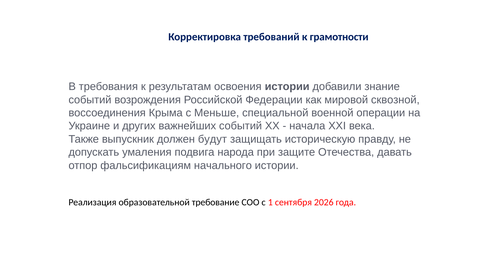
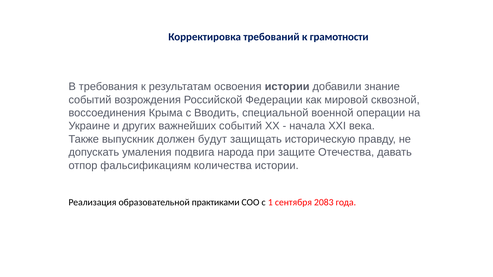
Меньше: Меньше -> Вводить
начального: начального -> количества
требование: требование -> практиками
2026: 2026 -> 2083
